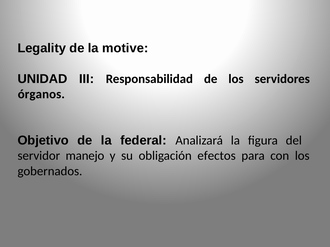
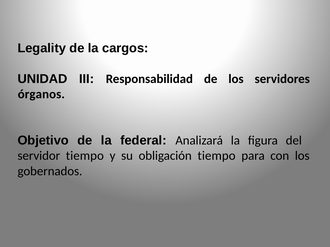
motive: motive -> cargos
servidor manejo: manejo -> tiempo
obligación efectos: efectos -> tiempo
